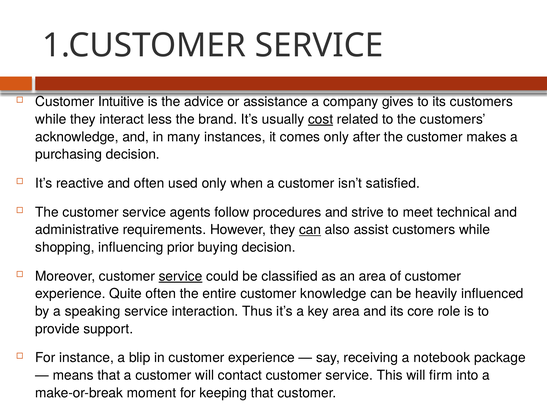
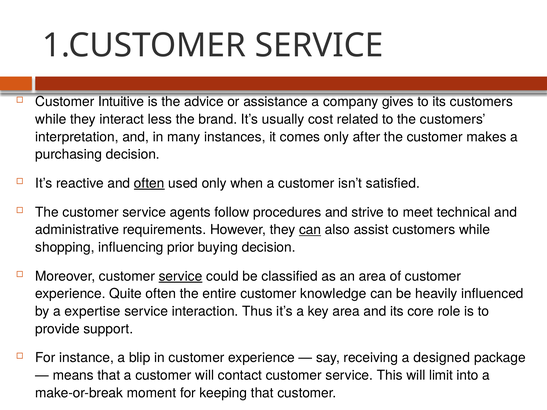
cost underline: present -> none
acknowledge: acknowledge -> interpretation
often at (149, 183) underline: none -> present
speaking: speaking -> expertise
notebook: notebook -> designed
firm: firm -> limit
